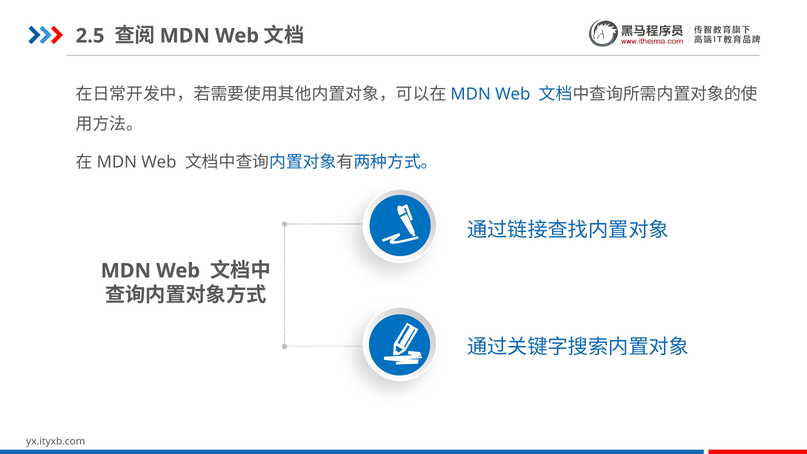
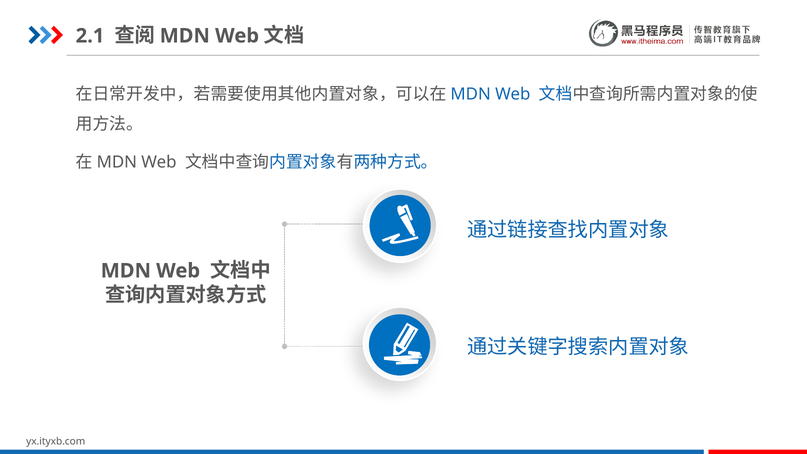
2.5: 2.5 -> 2.1
